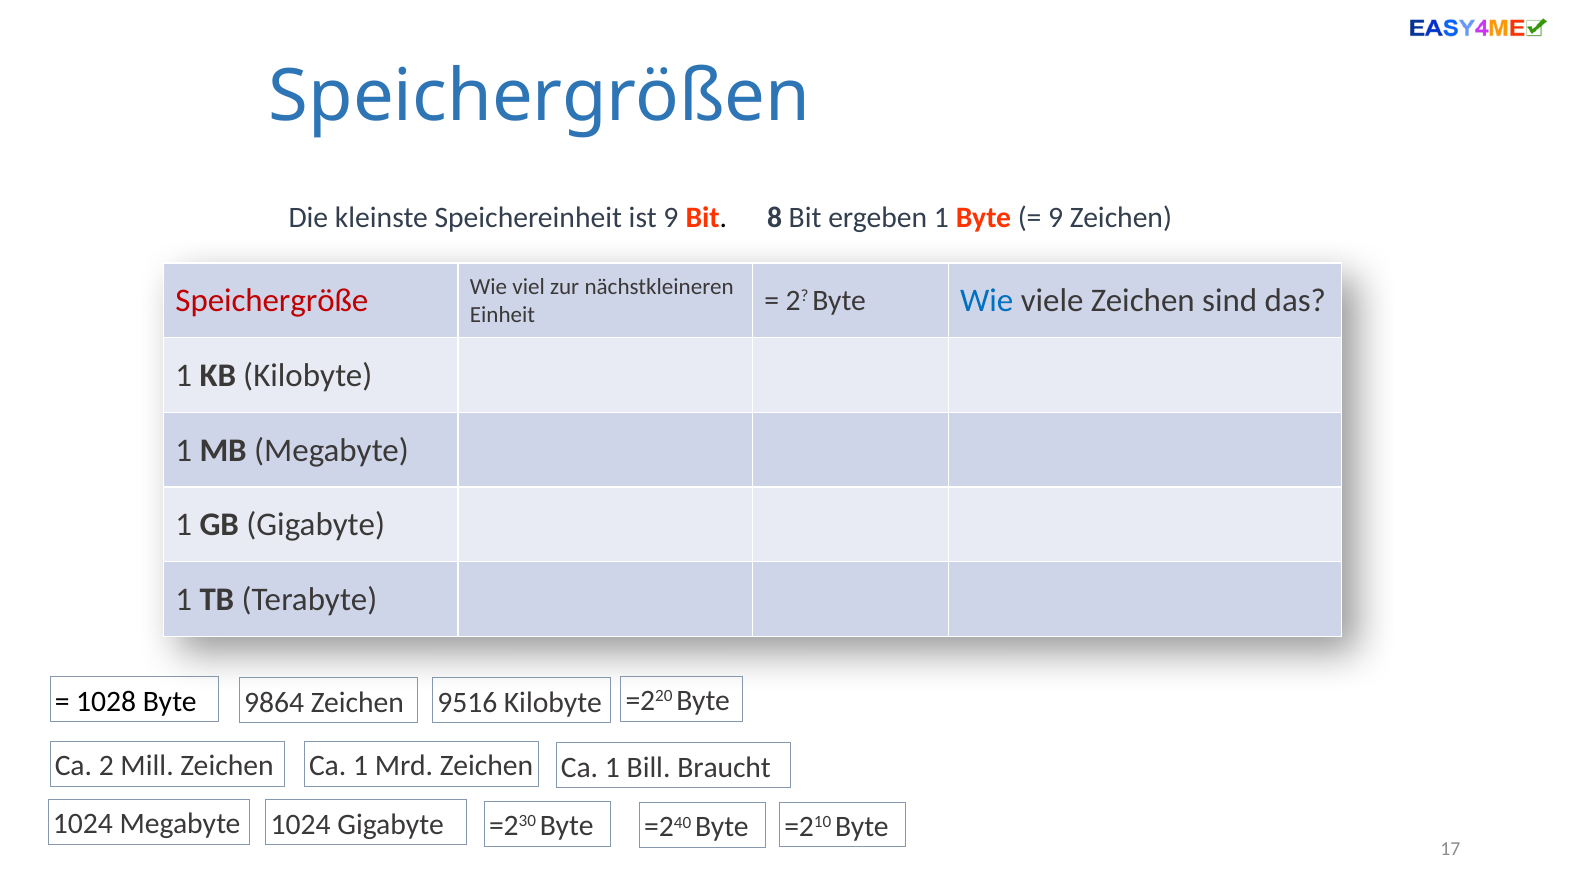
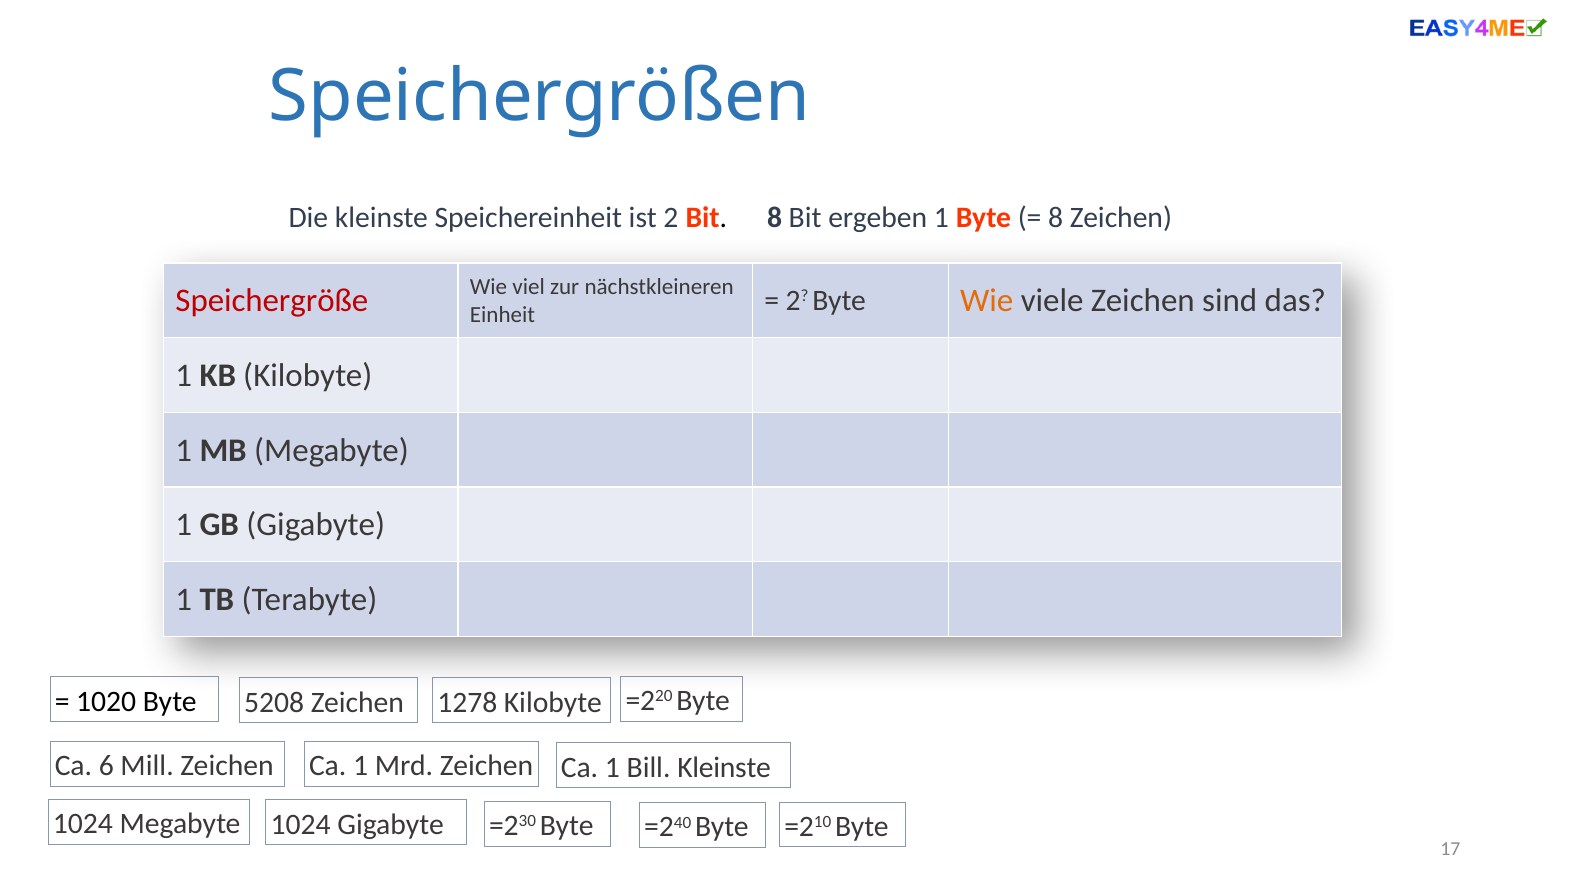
ist 9: 9 -> 2
9 at (1056, 218): 9 -> 8
Wie at (987, 301) colour: blue -> orange
1028: 1028 -> 1020
9864: 9864 -> 5208
9516: 9516 -> 1278
Ca 2: 2 -> 6
Bill Braucht: Braucht -> Kleinste
